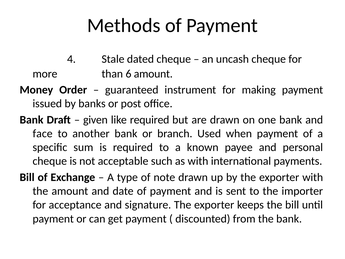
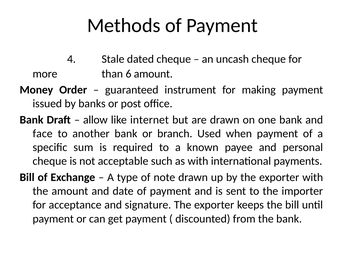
given: given -> allow
like required: required -> internet
